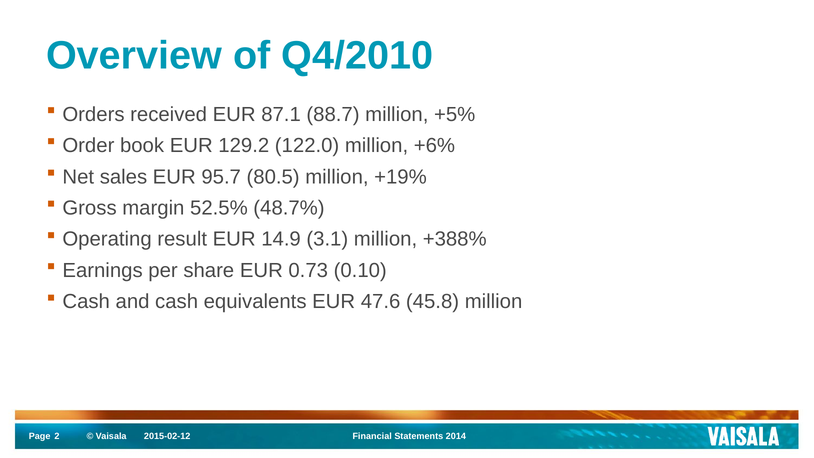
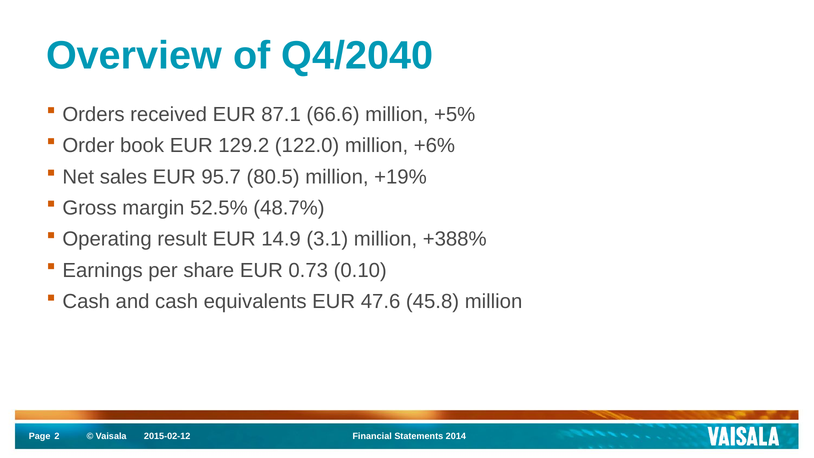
Q4/2010: Q4/2010 -> Q4/2040
88.7: 88.7 -> 66.6
